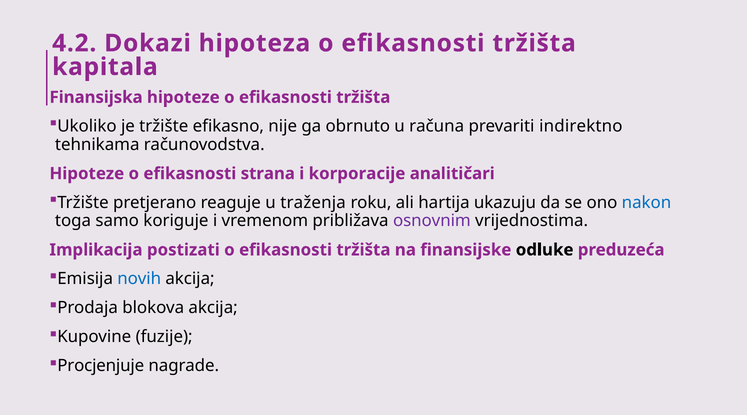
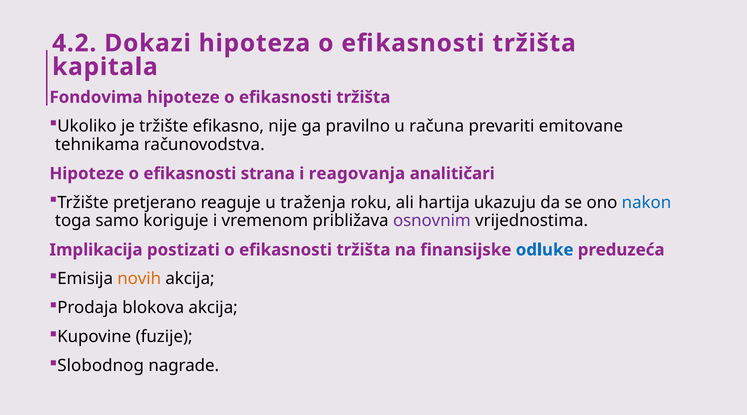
Finansijska: Finansijska -> Fondovima
obrnuto: obrnuto -> pravilno
indirektno: indirektno -> emitovane
korporacije: korporacije -> reagovanja
odluke colour: black -> blue
novih colour: blue -> orange
Procjenjuje: Procjenjuje -> Slobodnog
